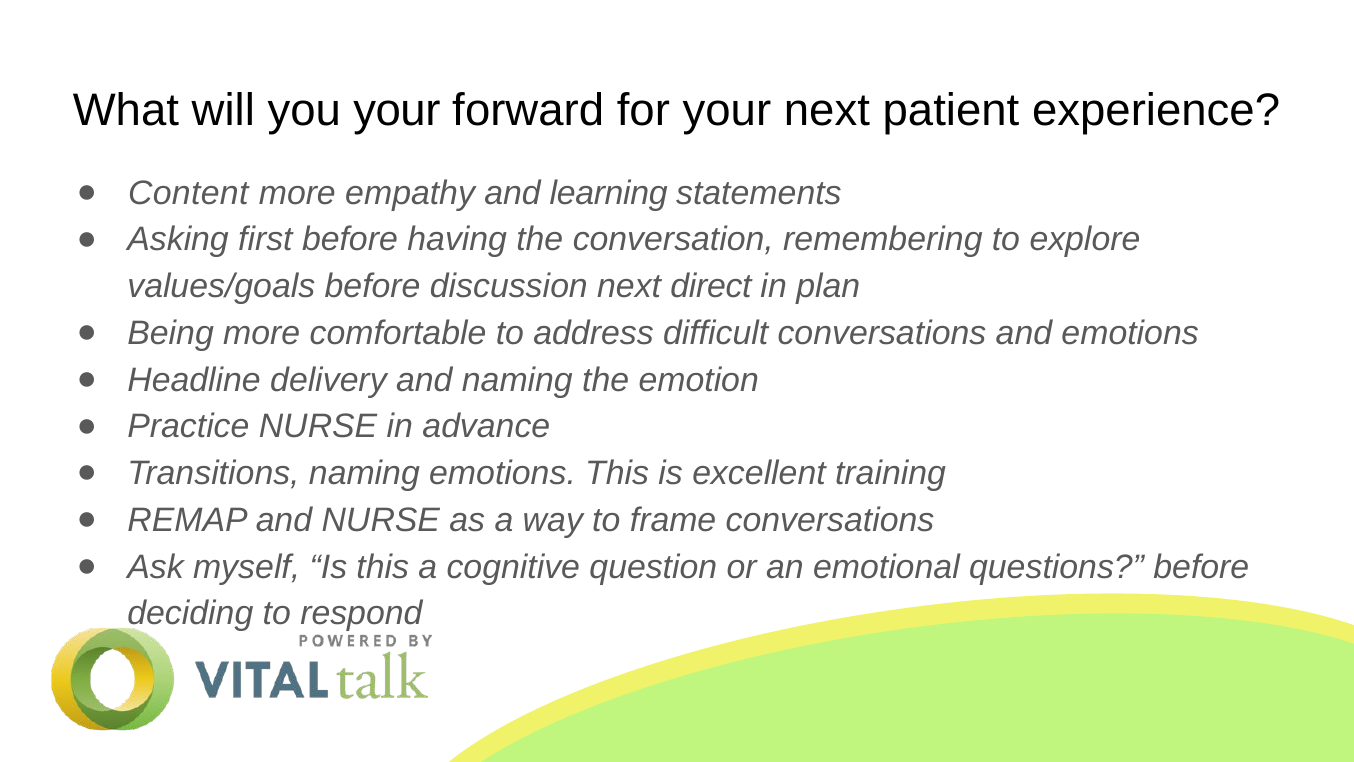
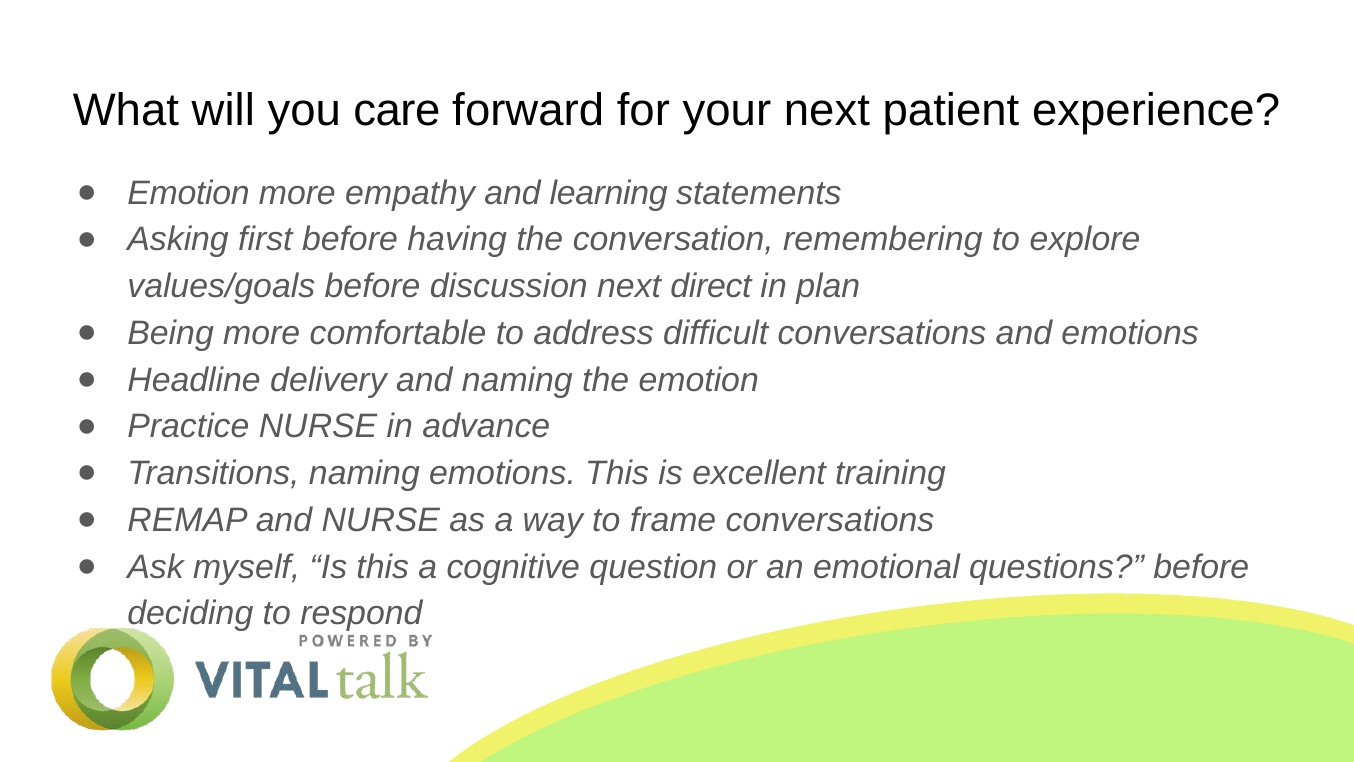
you your: your -> care
Content at (188, 193): Content -> Emotion
